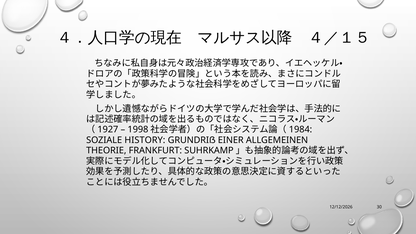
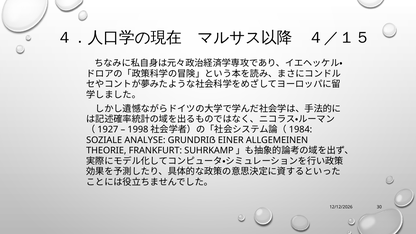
HISTORY: HISTORY -> ANALYSE
